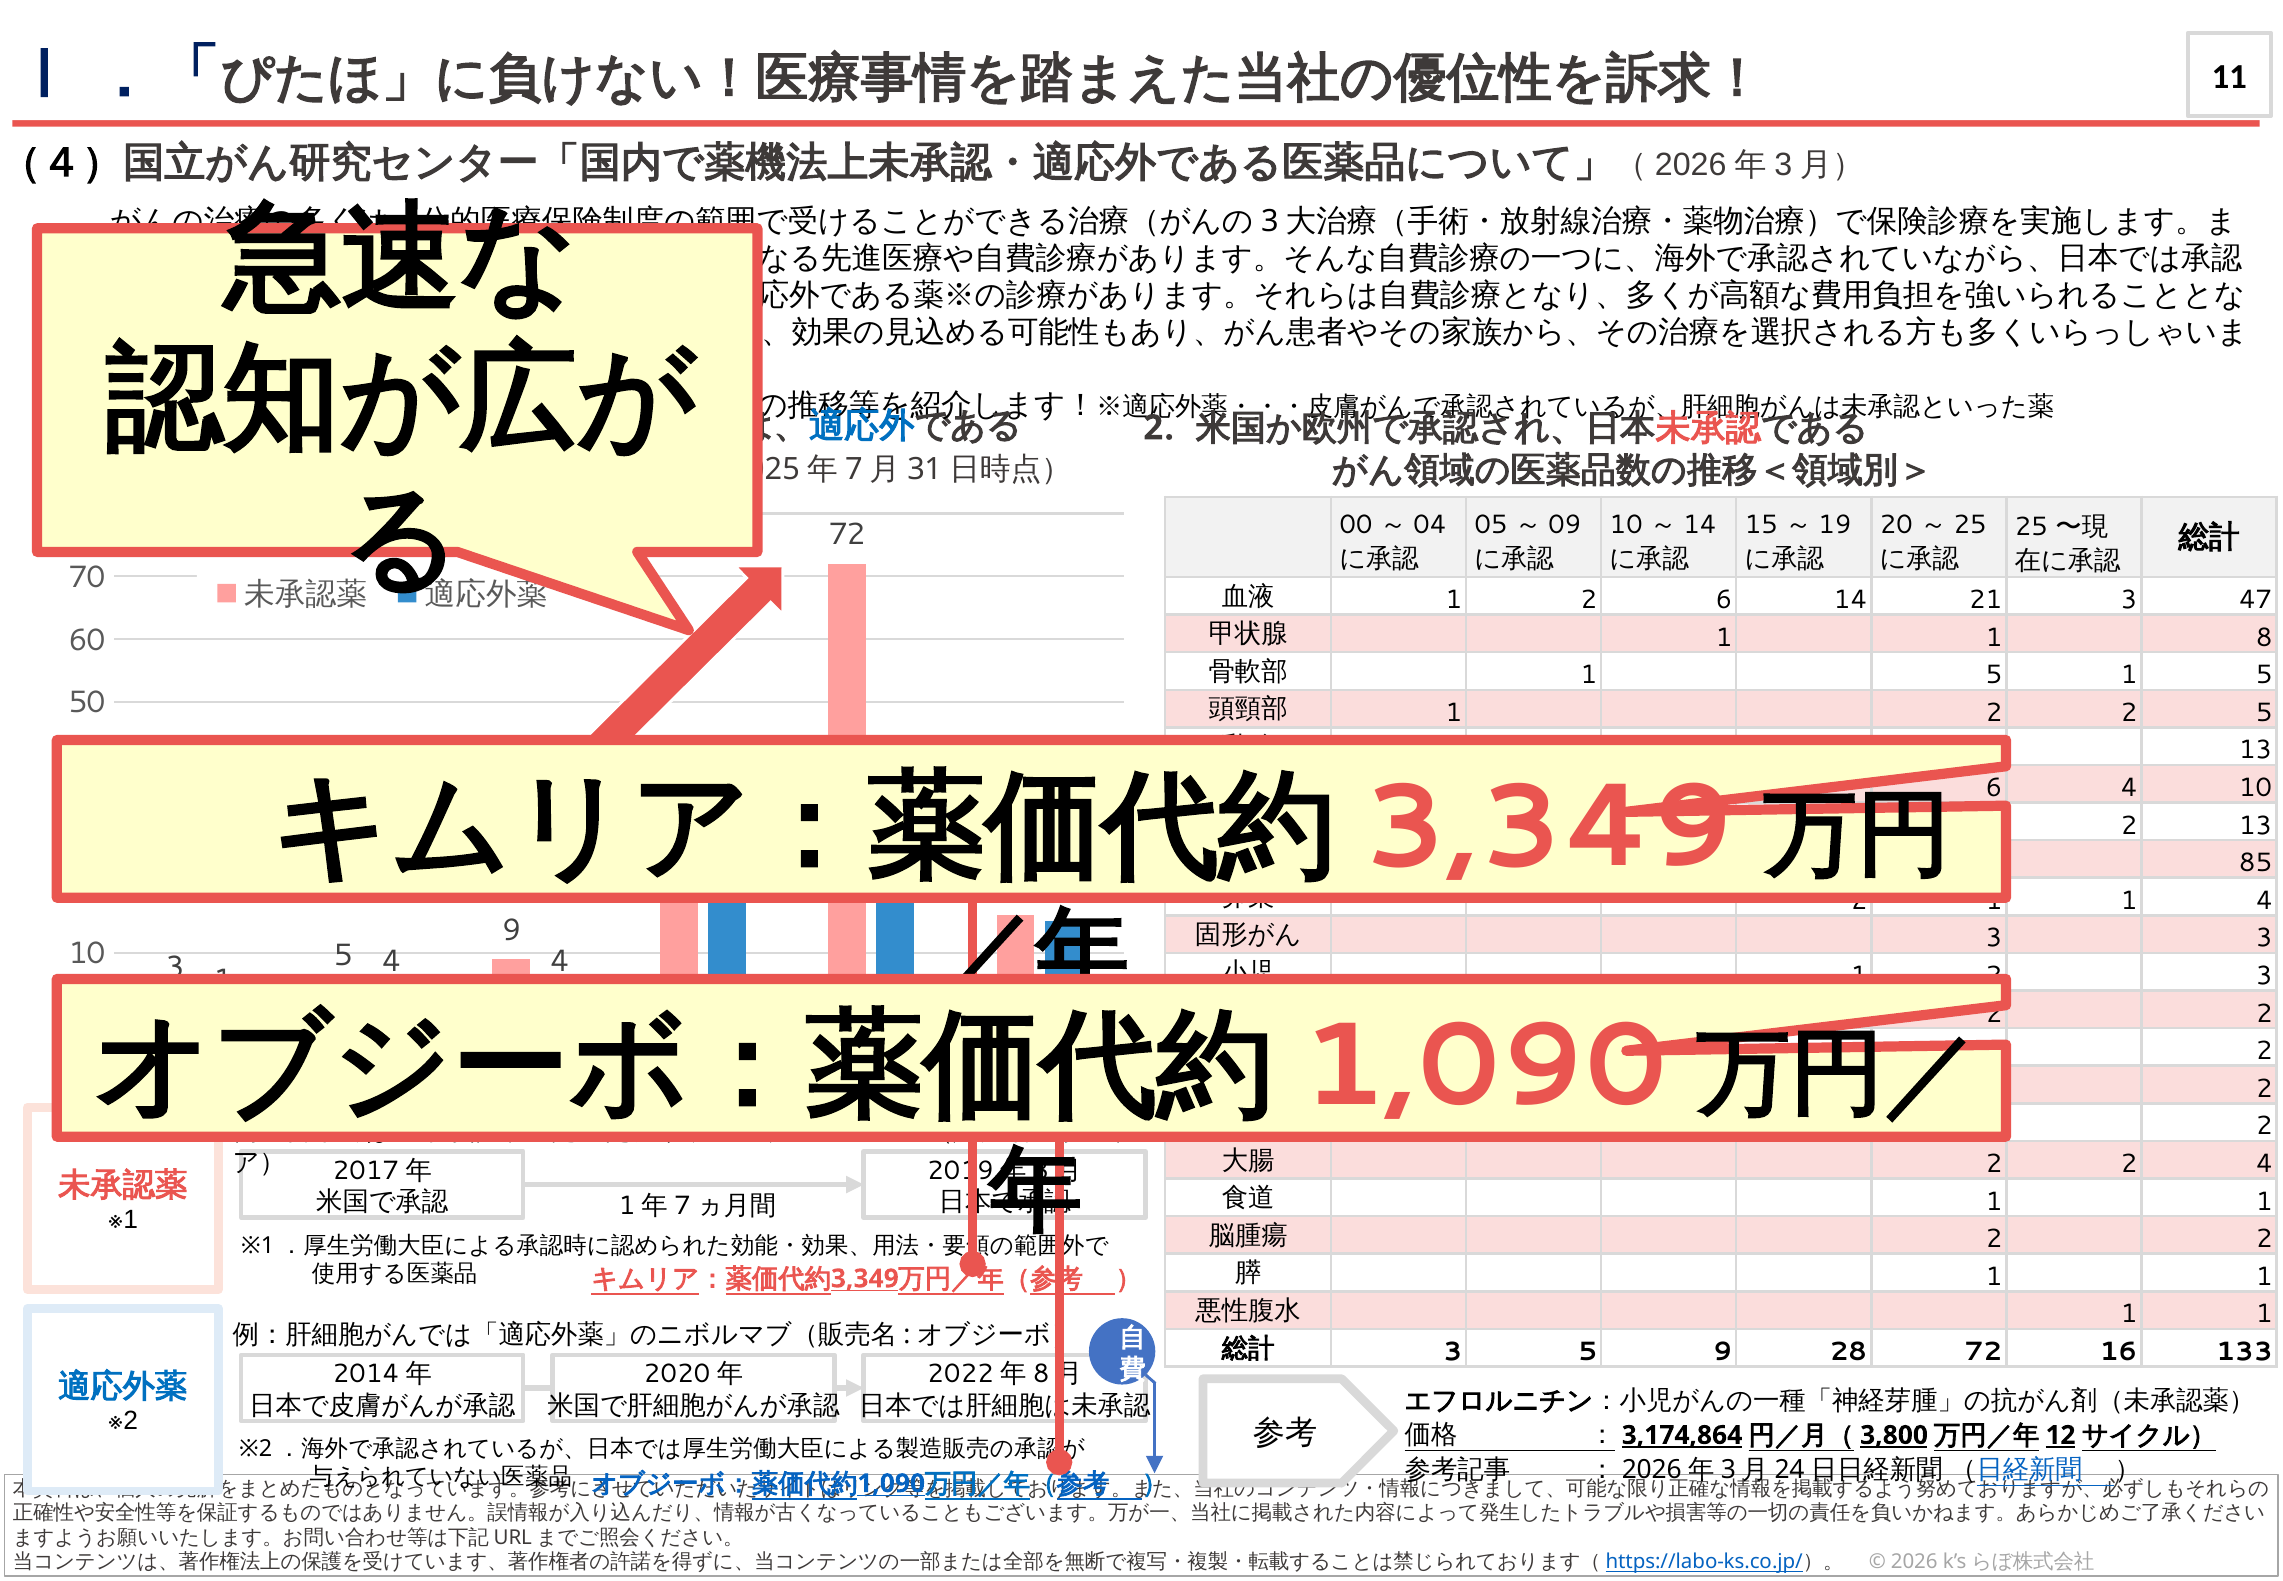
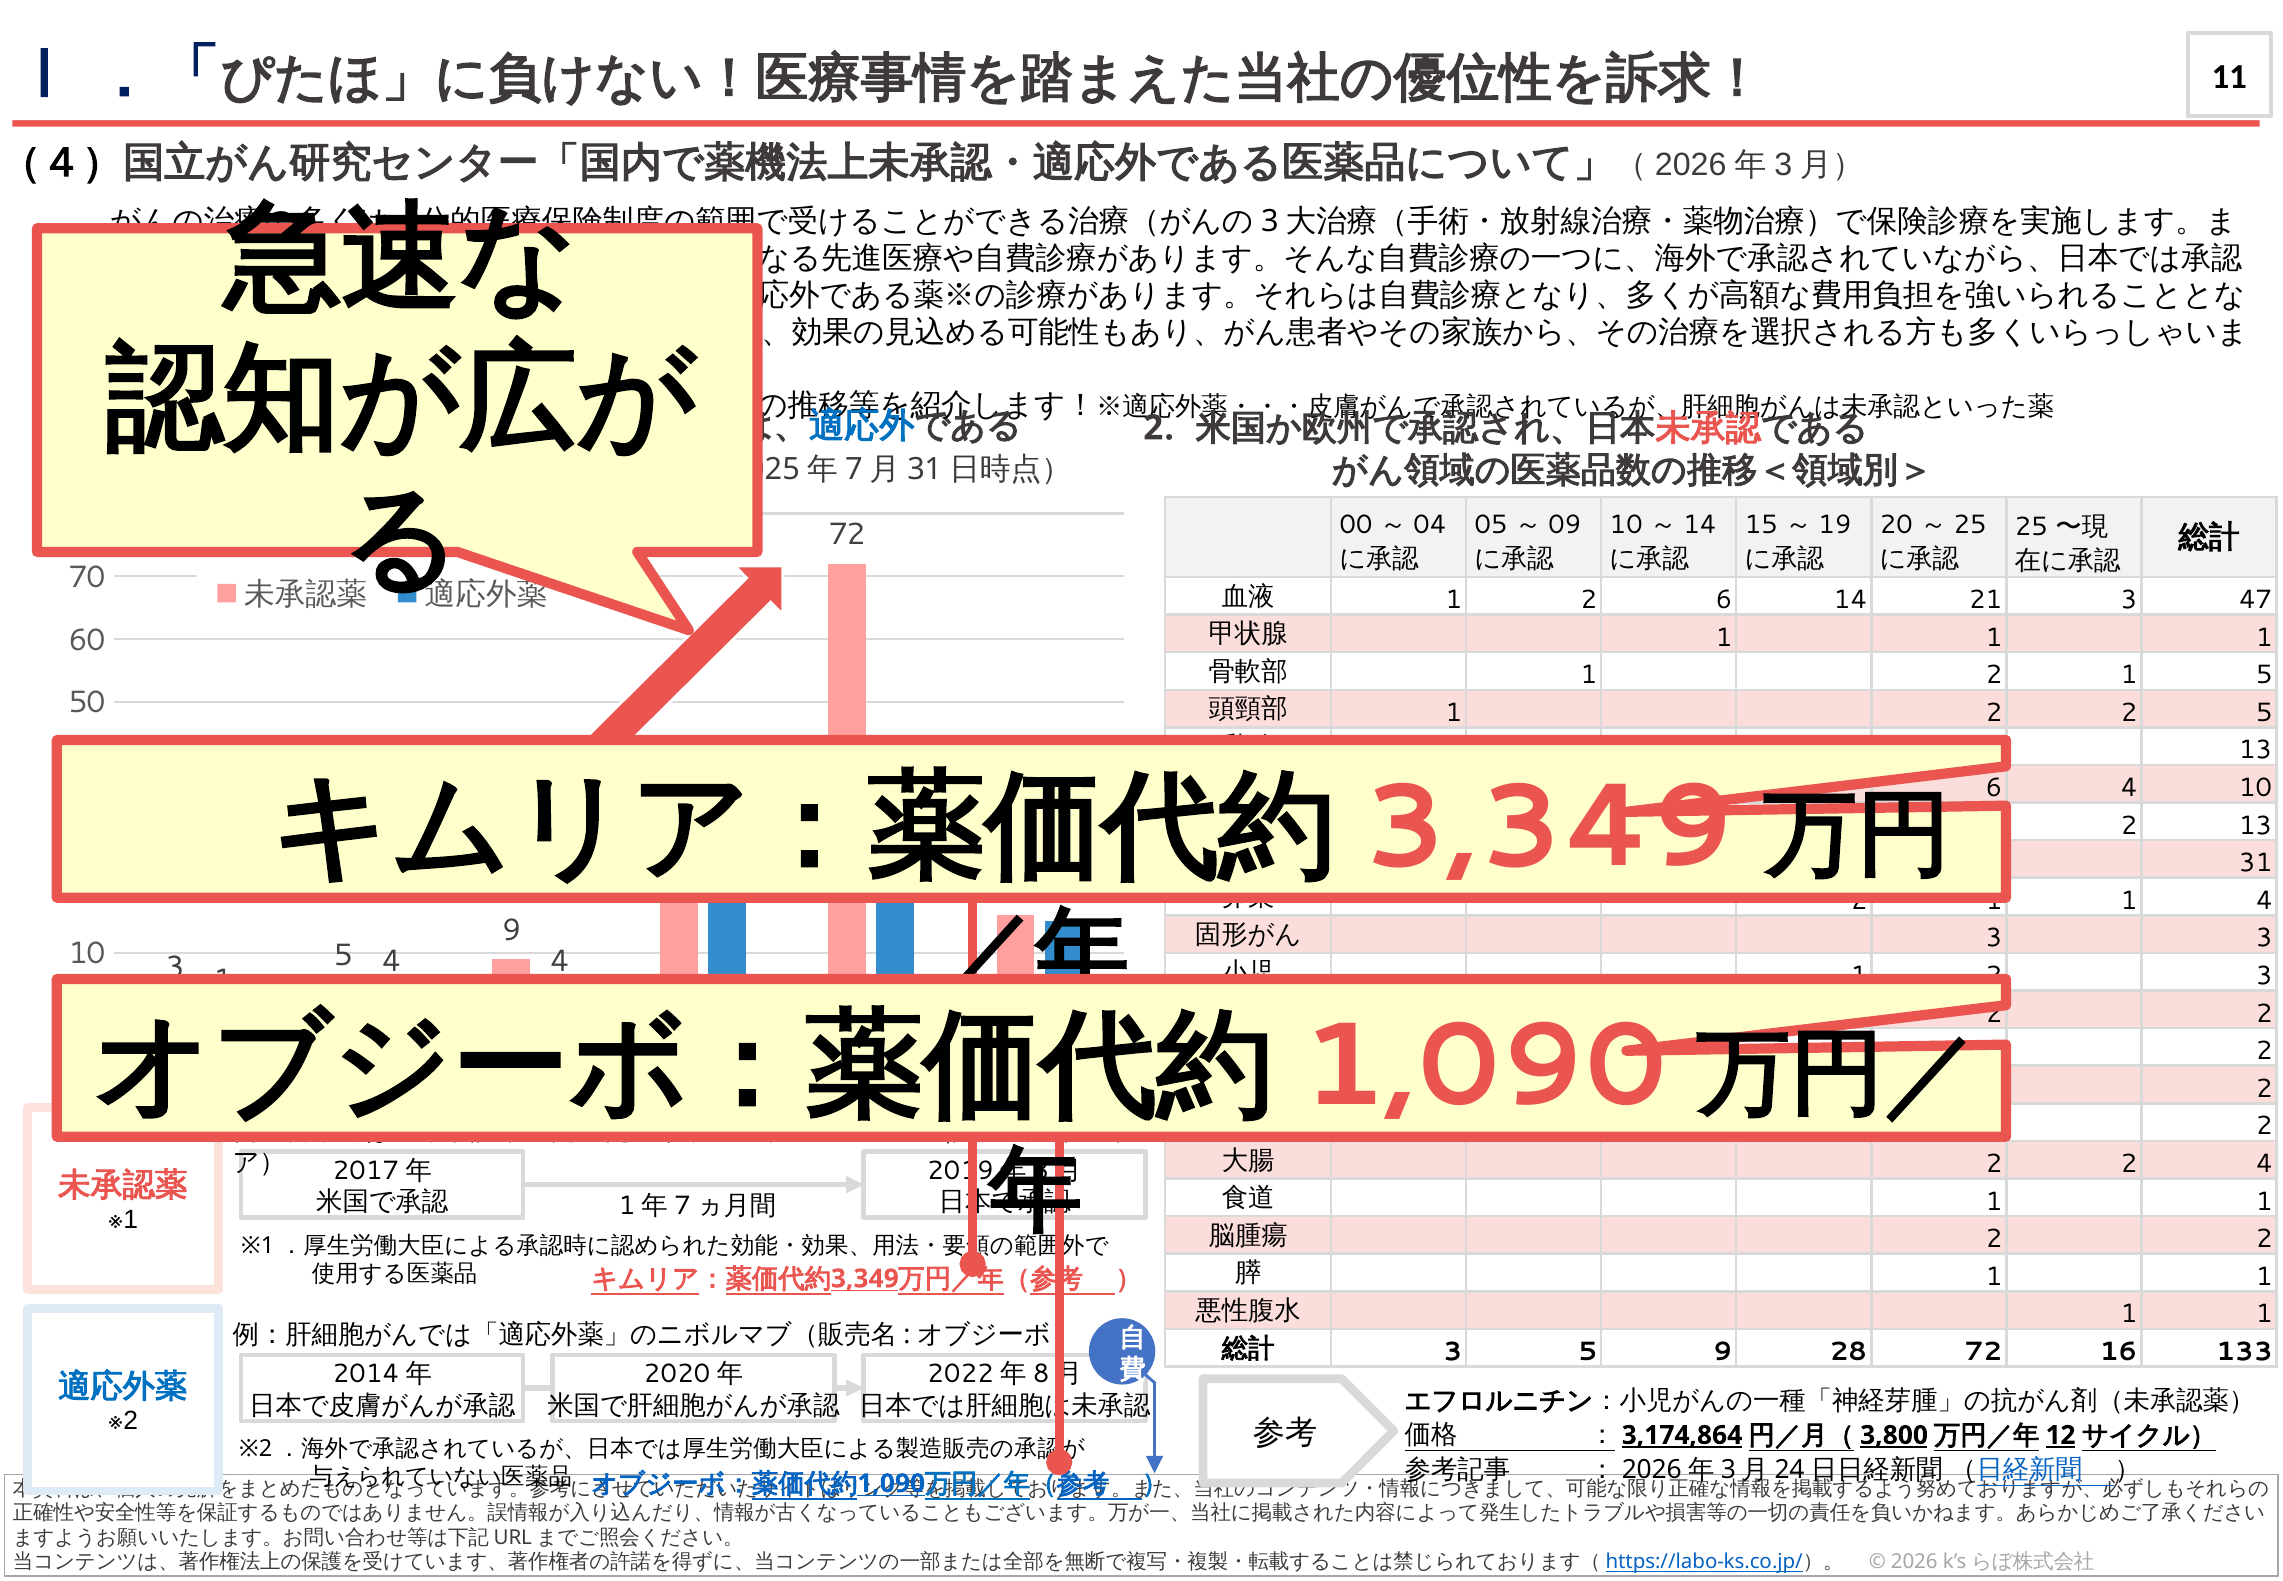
8 at (2264, 637): 8 -> 1
5 at (1994, 675): 5 -> 2
85: 85 -> 31
